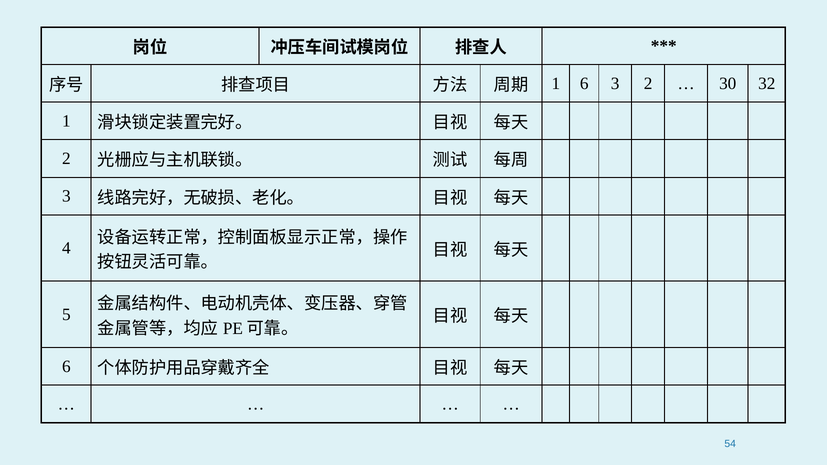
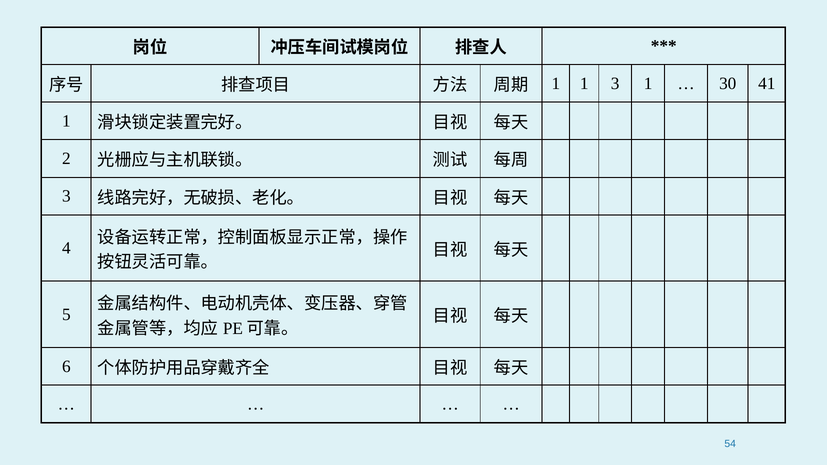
1 6: 6 -> 1
3 2: 2 -> 1
32: 32 -> 41
